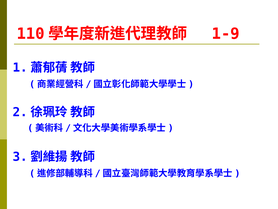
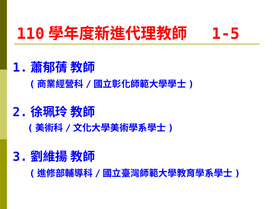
1-9: 1-9 -> 1-5
